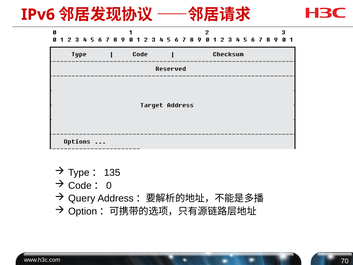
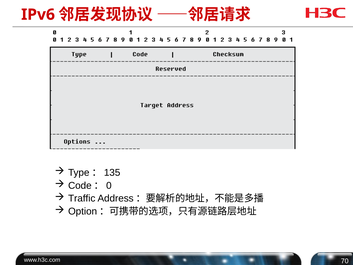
Query: Query -> Traffic
